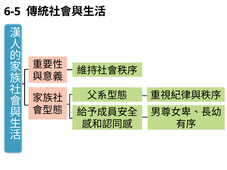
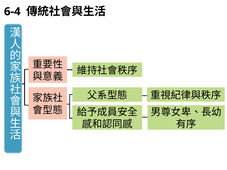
6-5: 6-5 -> 6-4
